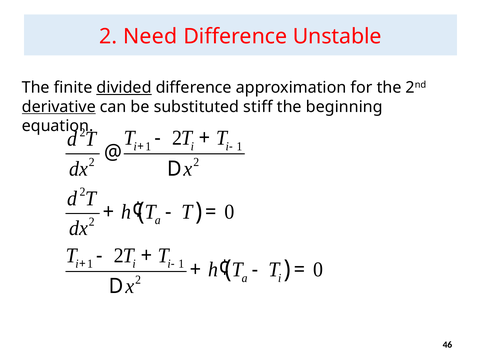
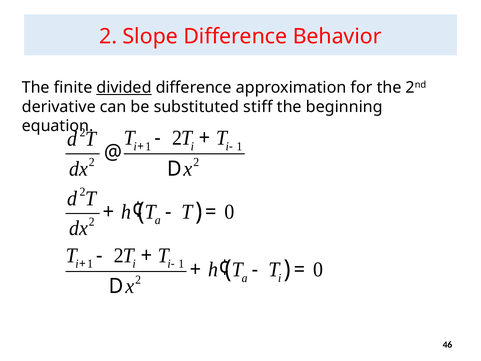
Need: Need -> Slope
Unstable: Unstable -> Behavior
derivative underline: present -> none
